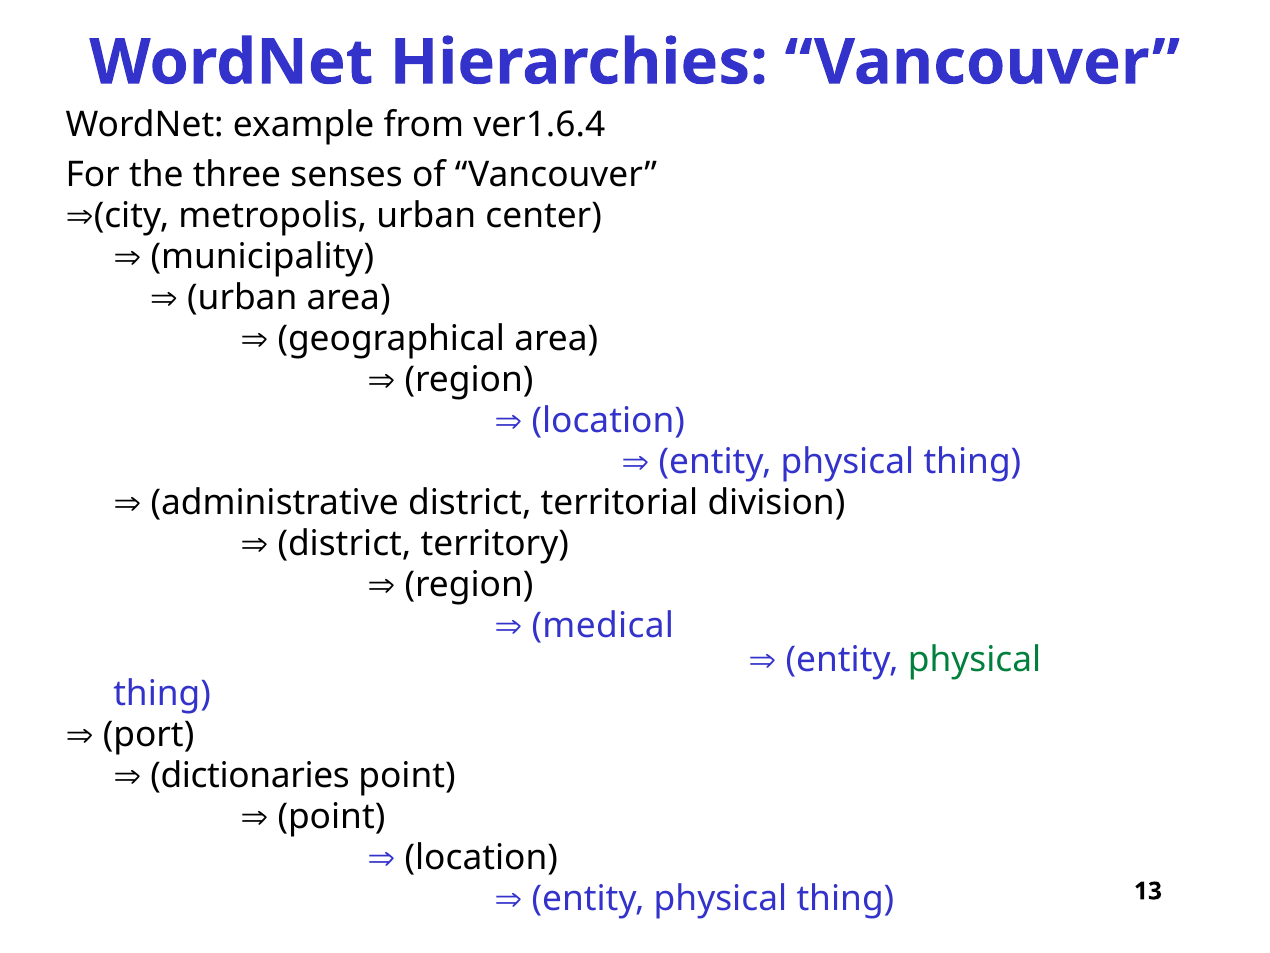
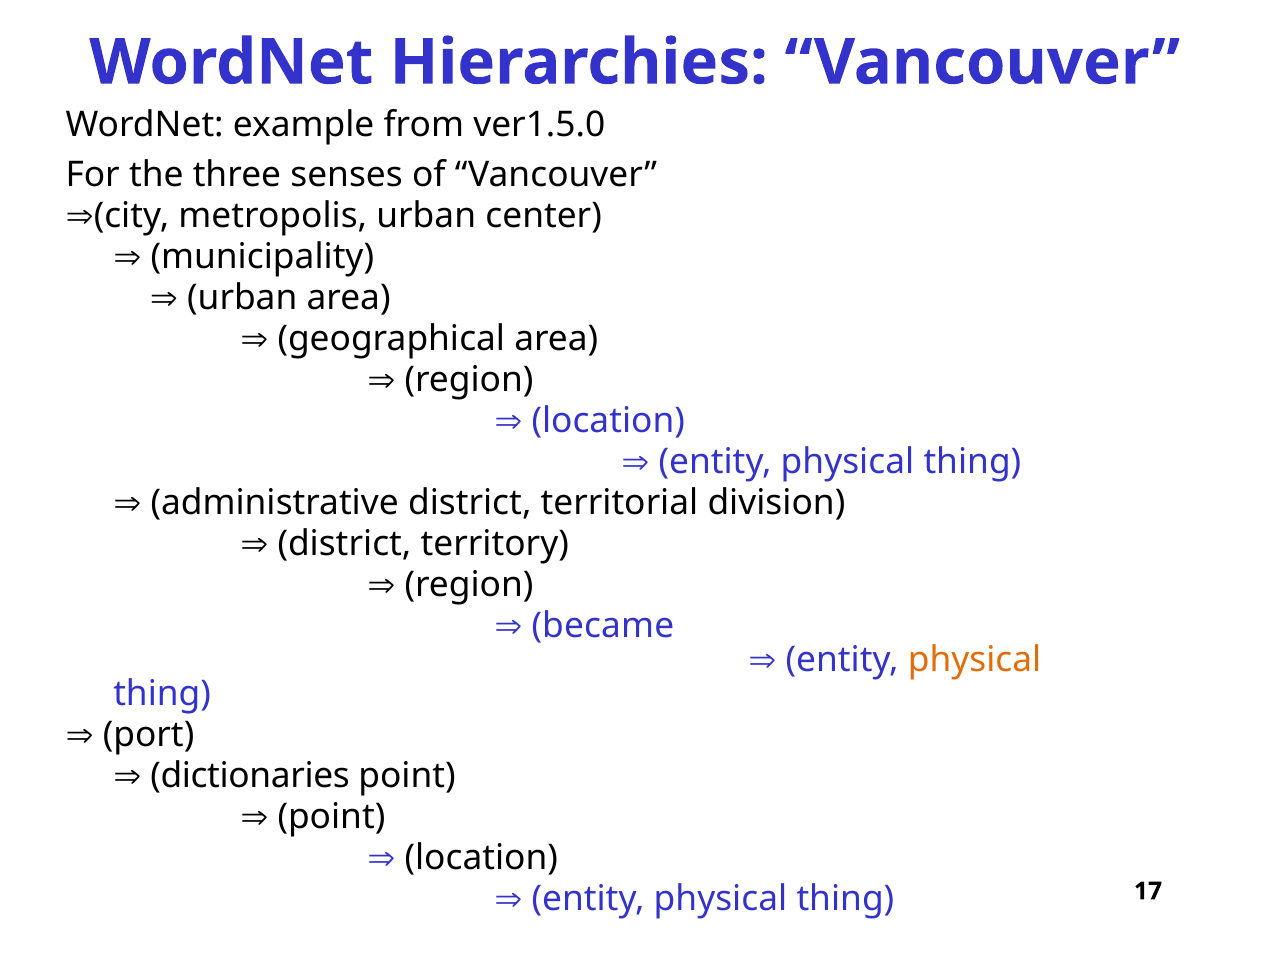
ver1.6.4: ver1.6.4 -> ver1.5.0
medical: medical -> became
physical at (975, 659) colour: green -> orange
13: 13 -> 17
